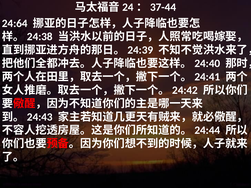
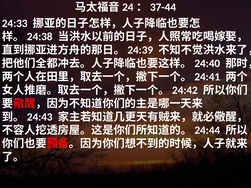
24:64: 24:64 -> 24:33
